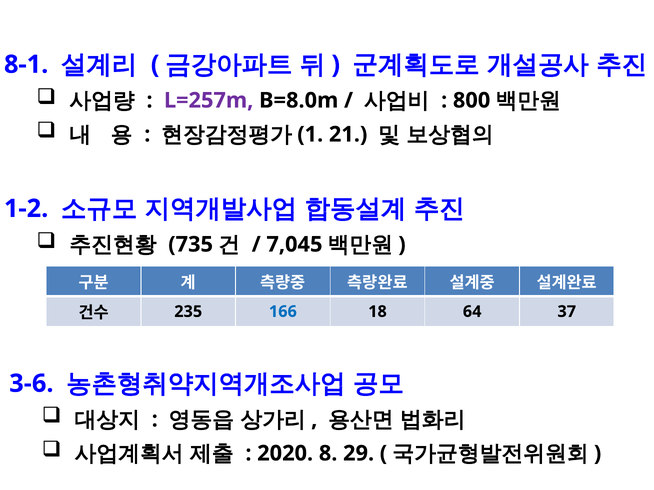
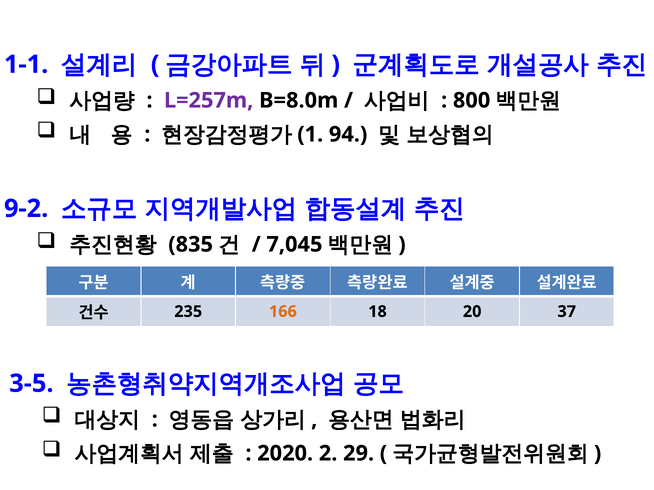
8-1: 8-1 -> 1-1
21: 21 -> 94
1-2: 1-2 -> 9-2
735: 735 -> 835
166 colour: blue -> orange
64: 64 -> 20
3-6: 3-6 -> 3-5
8: 8 -> 2
